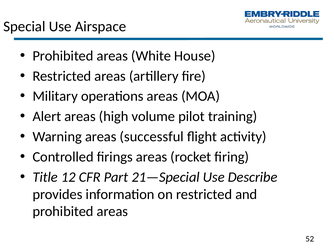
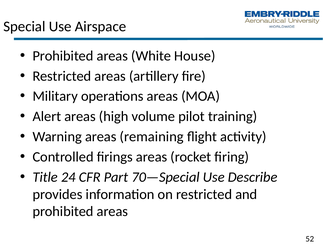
successful: successful -> remaining
12: 12 -> 24
21—Special: 21—Special -> 70—Special
